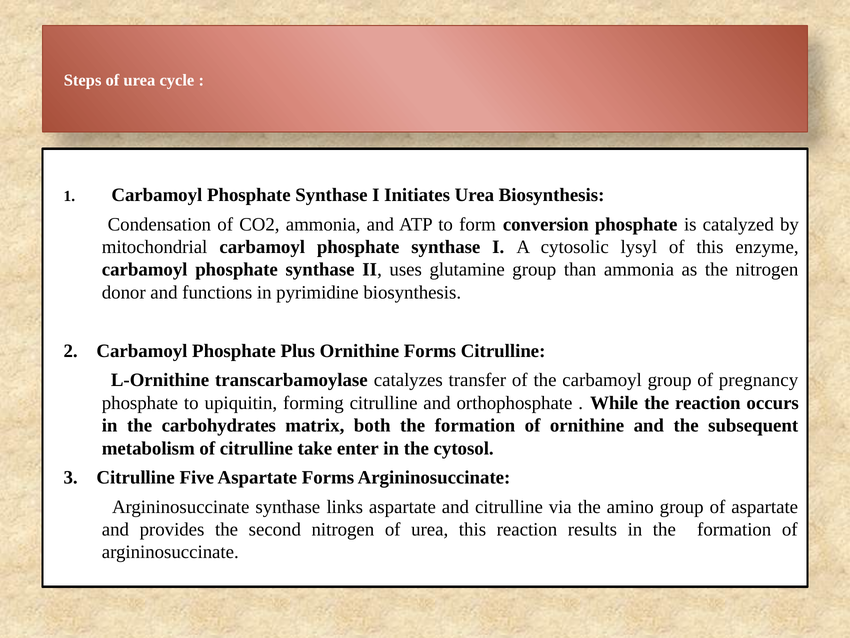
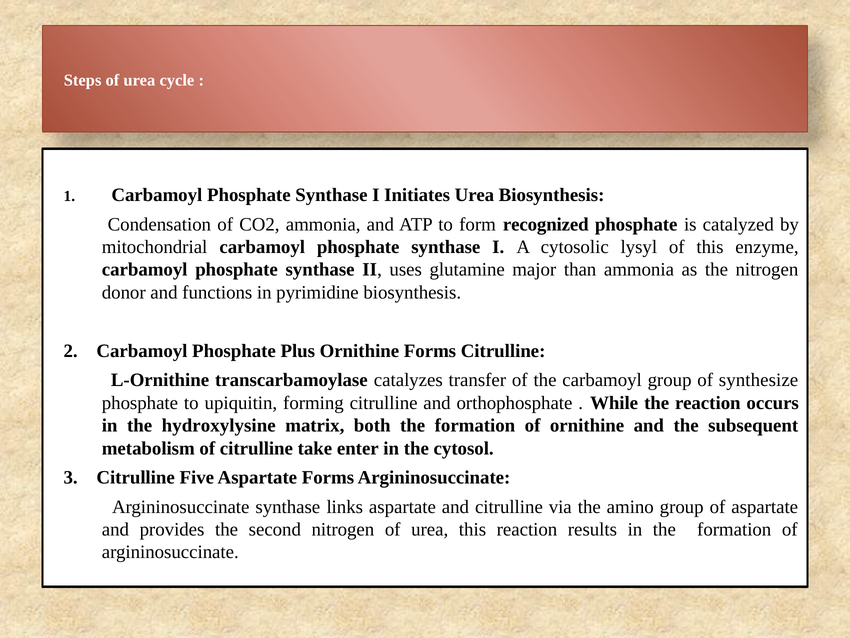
conversion: conversion -> recognized
glutamine group: group -> major
pregnancy: pregnancy -> synthesize
carbohydrates: carbohydrates -> hydroxylysine
